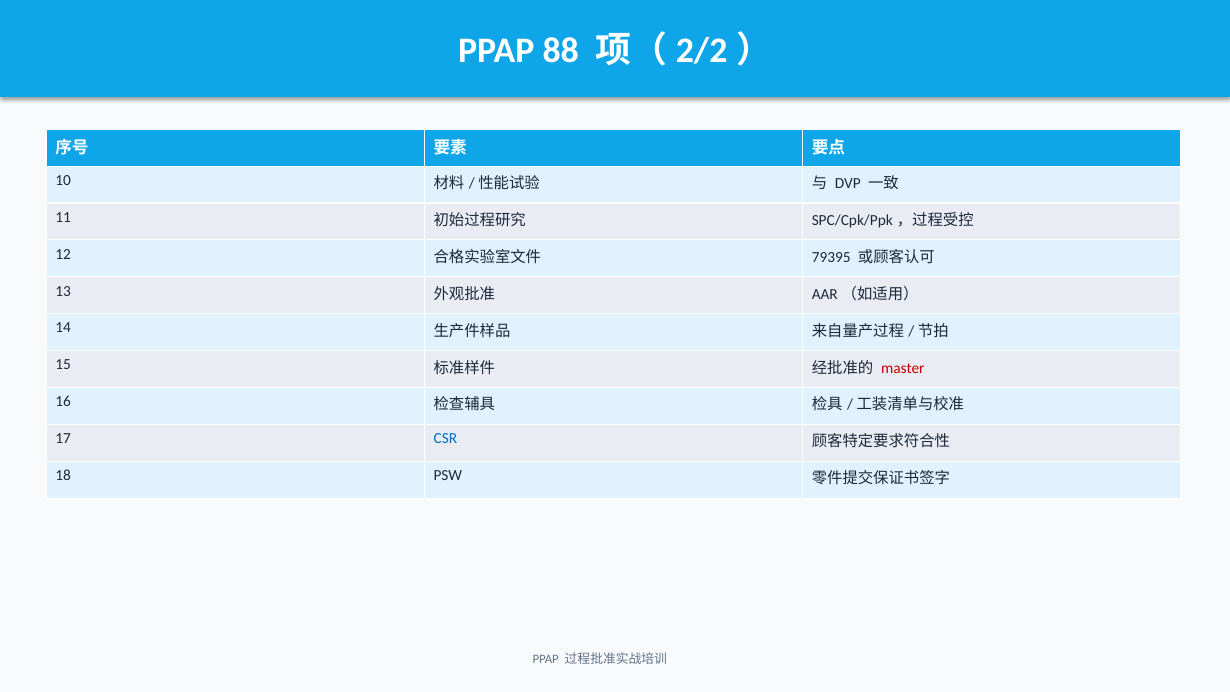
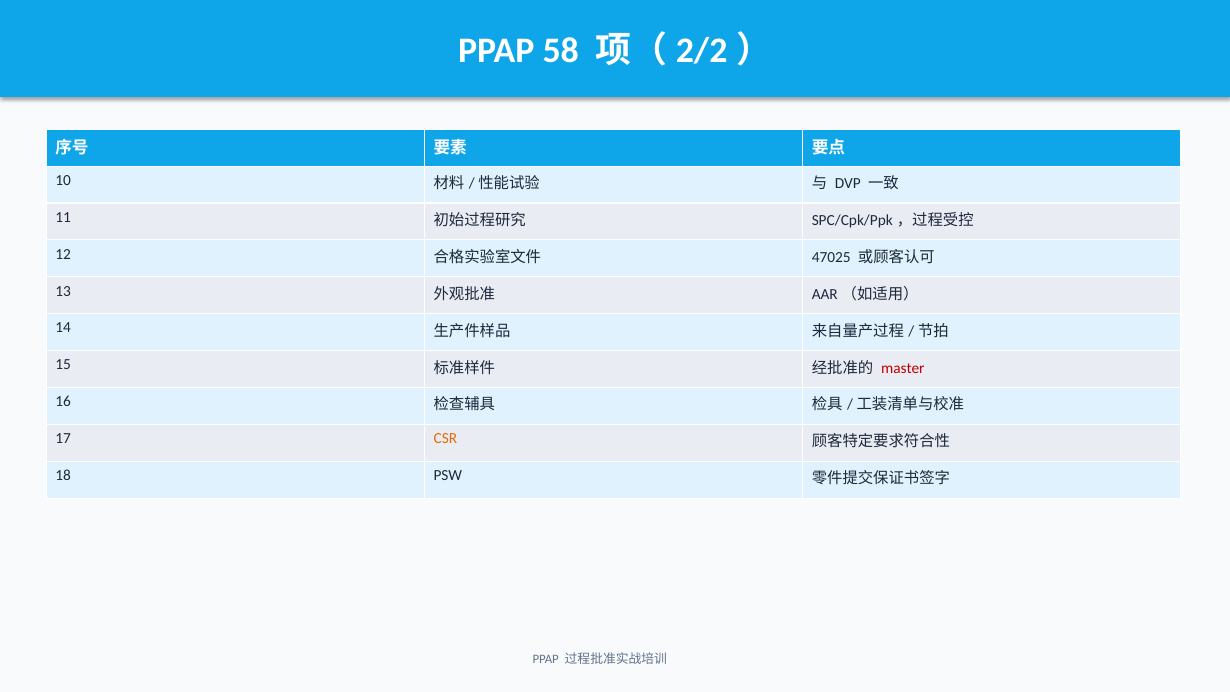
88: 88 -> 58
79395: 79395 -> 47025
CSR colour: blue -> orange
